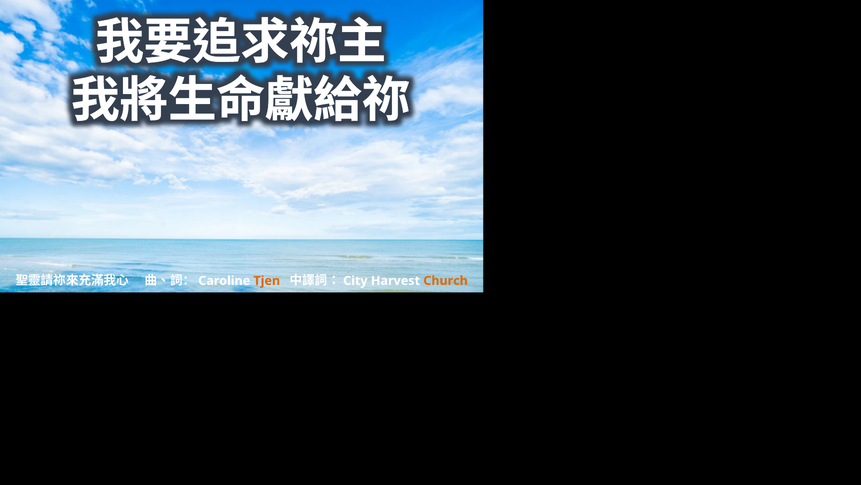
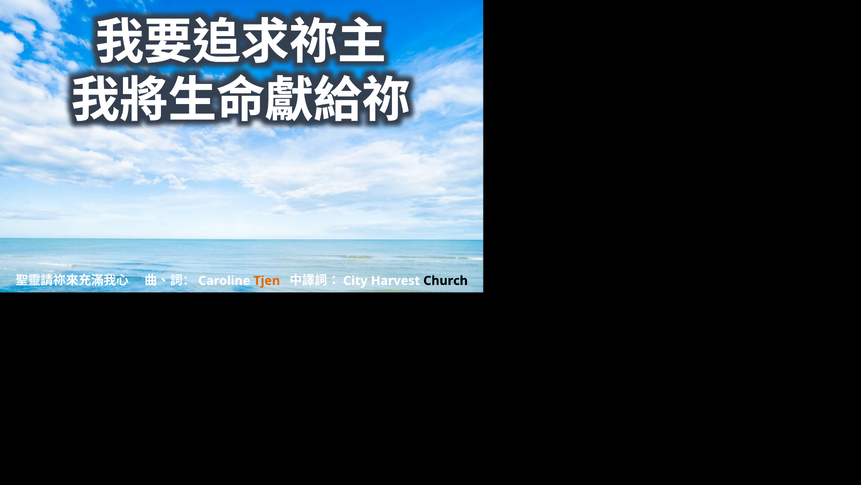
Church colour: orange -> black
